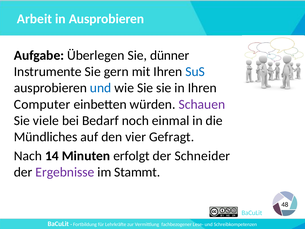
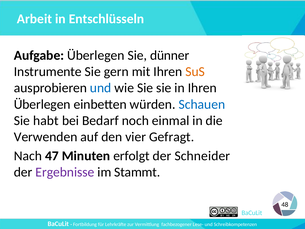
in Ausprobieren: Ausprobieren -> Entschlüsseln
SuS colour: blue -> orange
Computer at (42, 104): Computer -> Überlegen
Schauen colour: purple -> blue
viele: viele -> habt
Mündliches: Mündliches -> Verwenden
14: 14 -> 47
